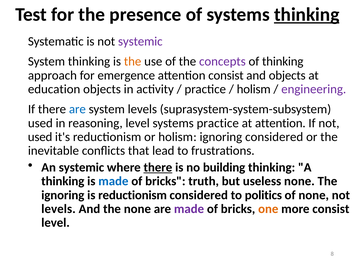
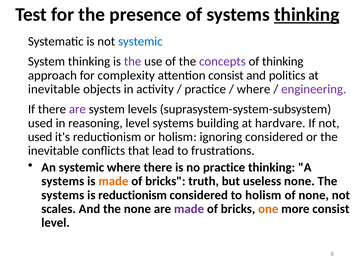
systemic at (140, 41) colour: purple -> blue
the at (133, 62) colour: orange -> purple
emergence: emergence -> complexity
and objects: objects -> politics
education at (54, 89): education -> inevitable
holism at (254, 89): holism -> where
are at (77, 109) colour: blue -> purple
systems practice: practice -> building
at attention: attention -> hardvare
there at (158, 168) underline: present -> none
no building: building -> practice
thinking at (63, 181): thinking -> systems
made at (113, 181) colour: blue -> orange
ignoring at (63, 195): ignoring -> systems
to politics: politics -> holism
levels at (58, 209): levels -> scales
